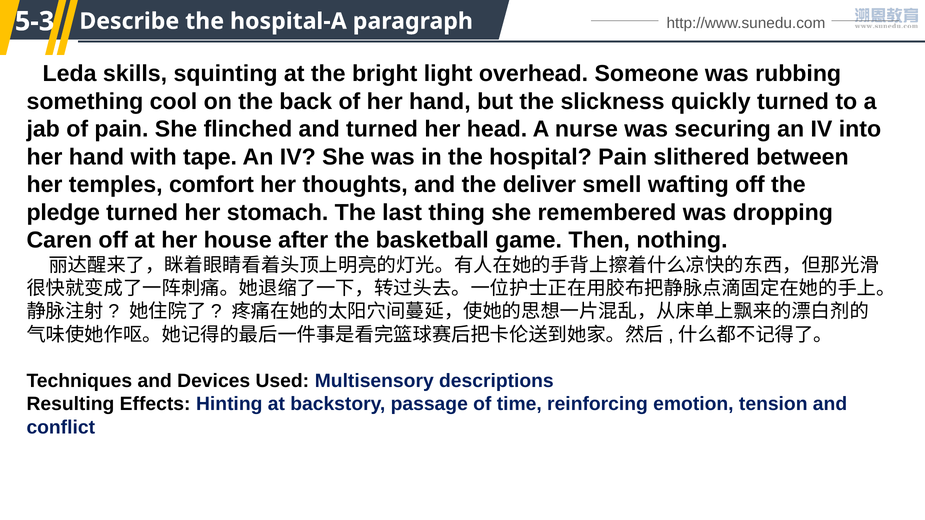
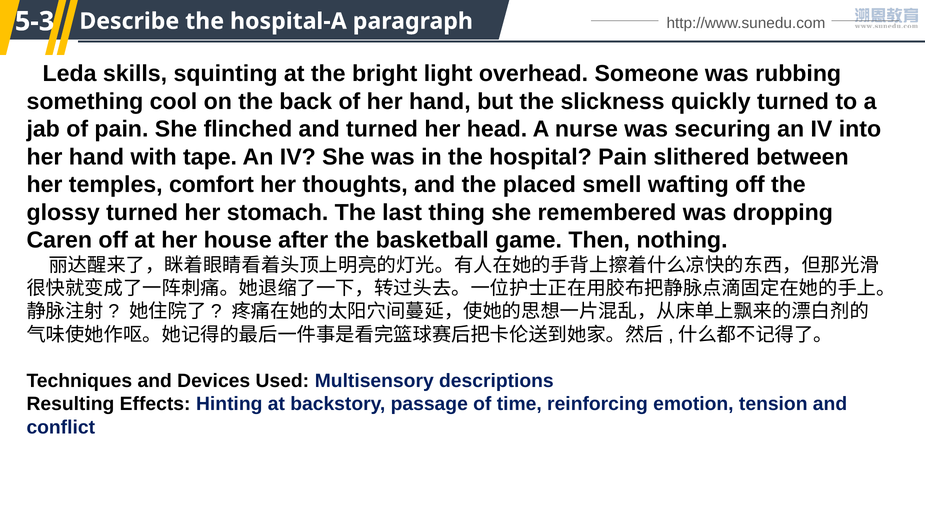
deliver: deliver -> placed
pledge: pledge -> glossy
